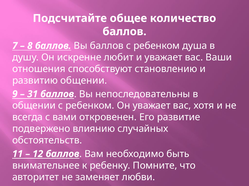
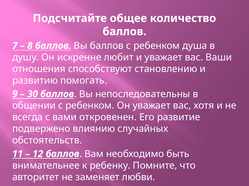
развитию общении: общении -> помогать
31: 31 -> 30
